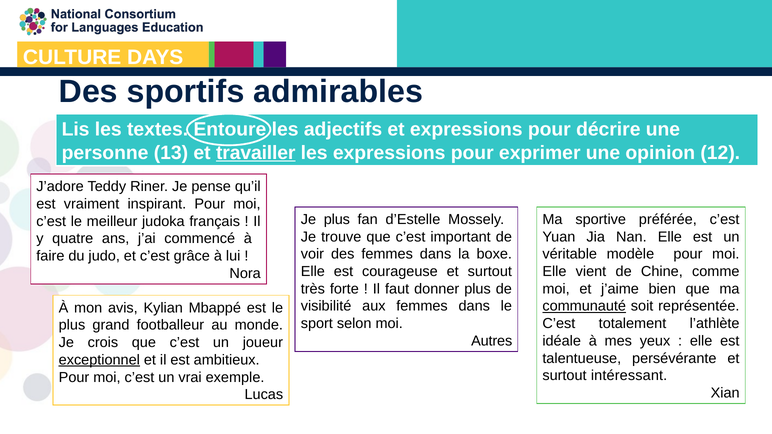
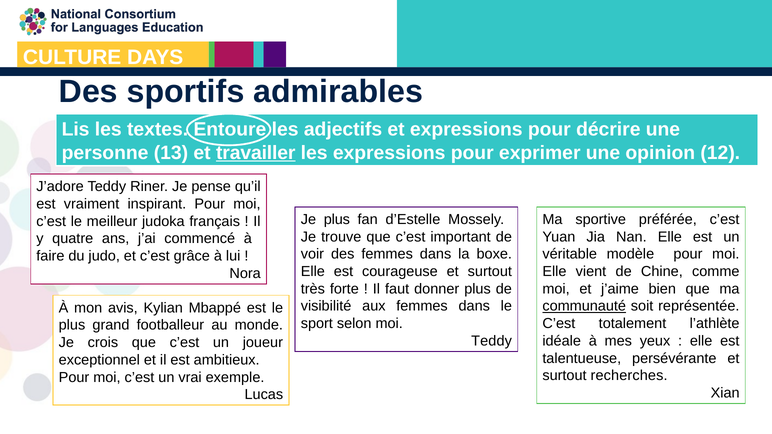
Autres at (492, 341): Autres -> Teddy
exceptionnel underline: present -> none
intéressant: intéressant -> recherches
